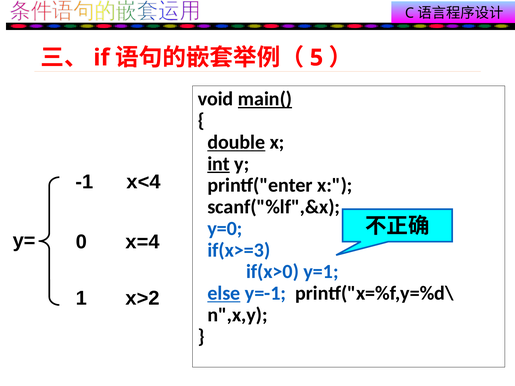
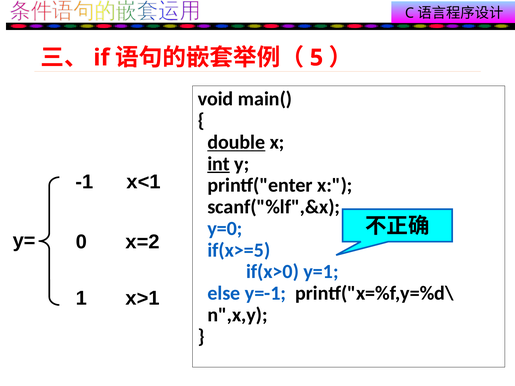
main( underline: present -> none
x<4: x<4 -> x<1
x=4: x=4 -> x=2
if(x>=3: if(x>=3 -> if(x>=5
else underline: present -> none
x>2: x>2 -> x>1
